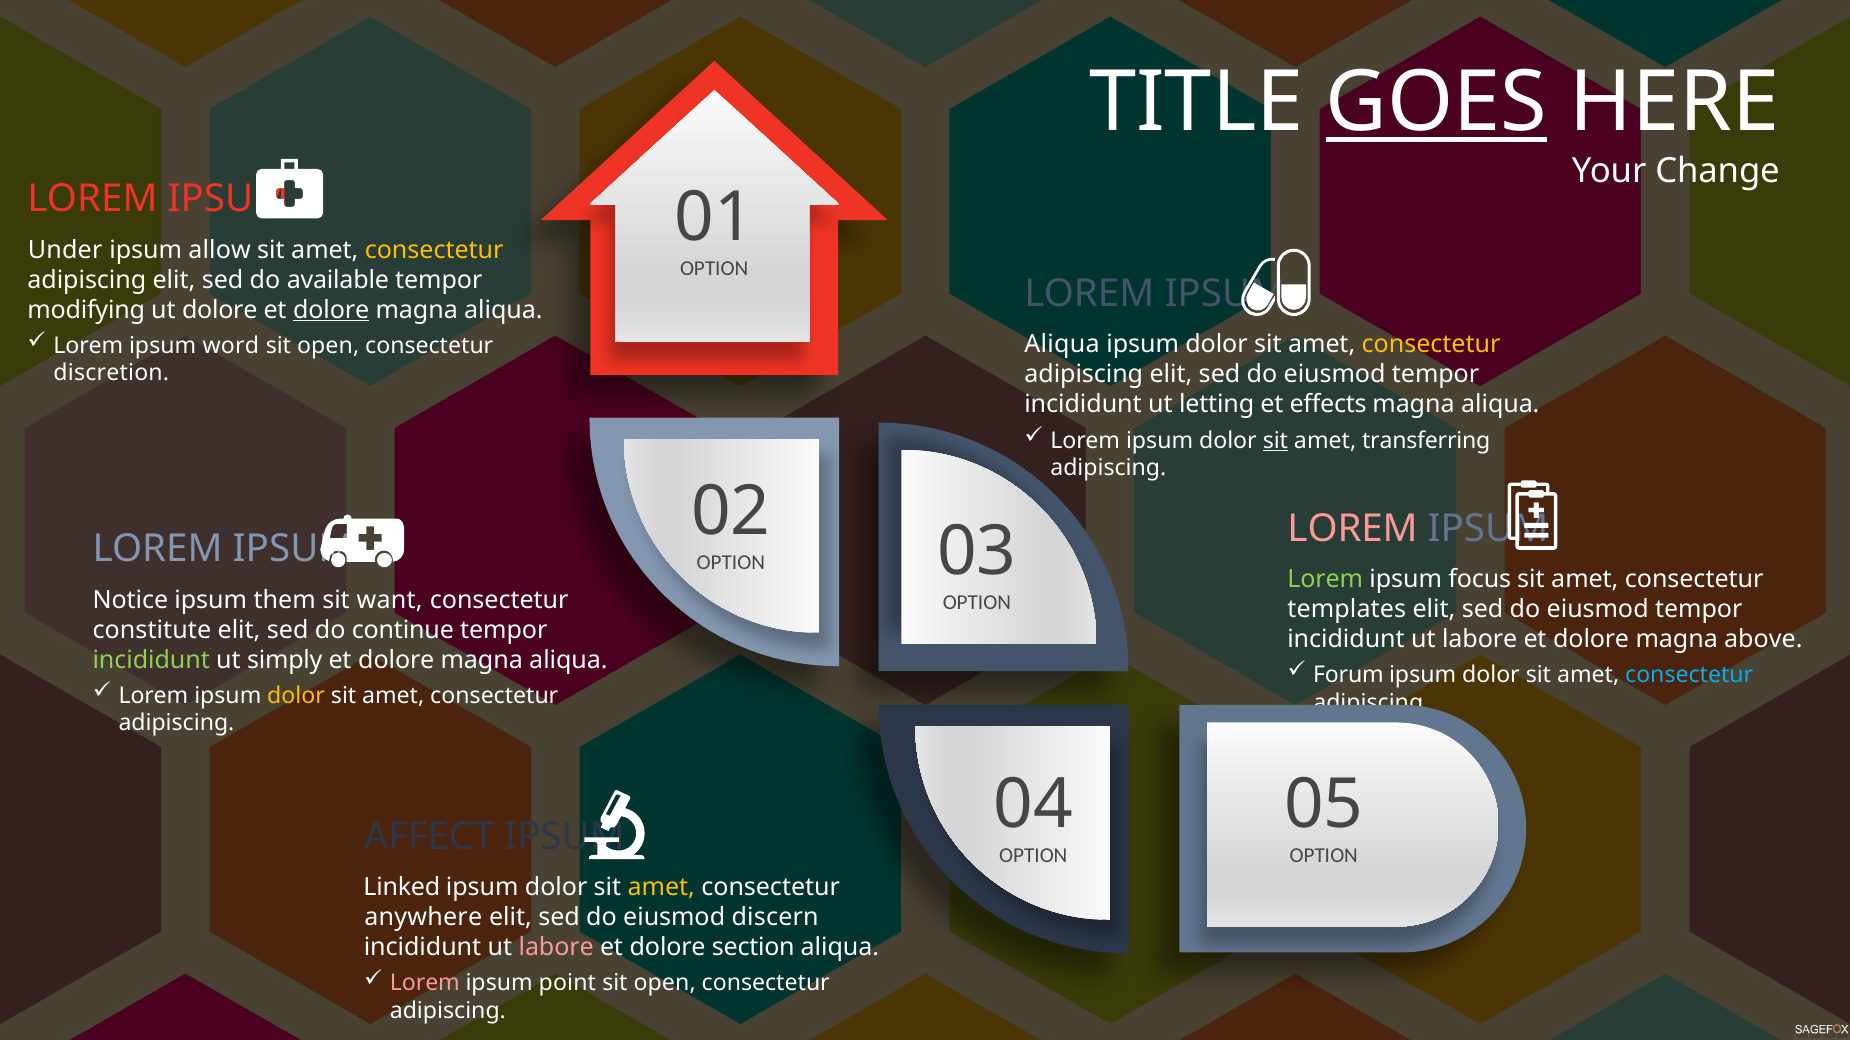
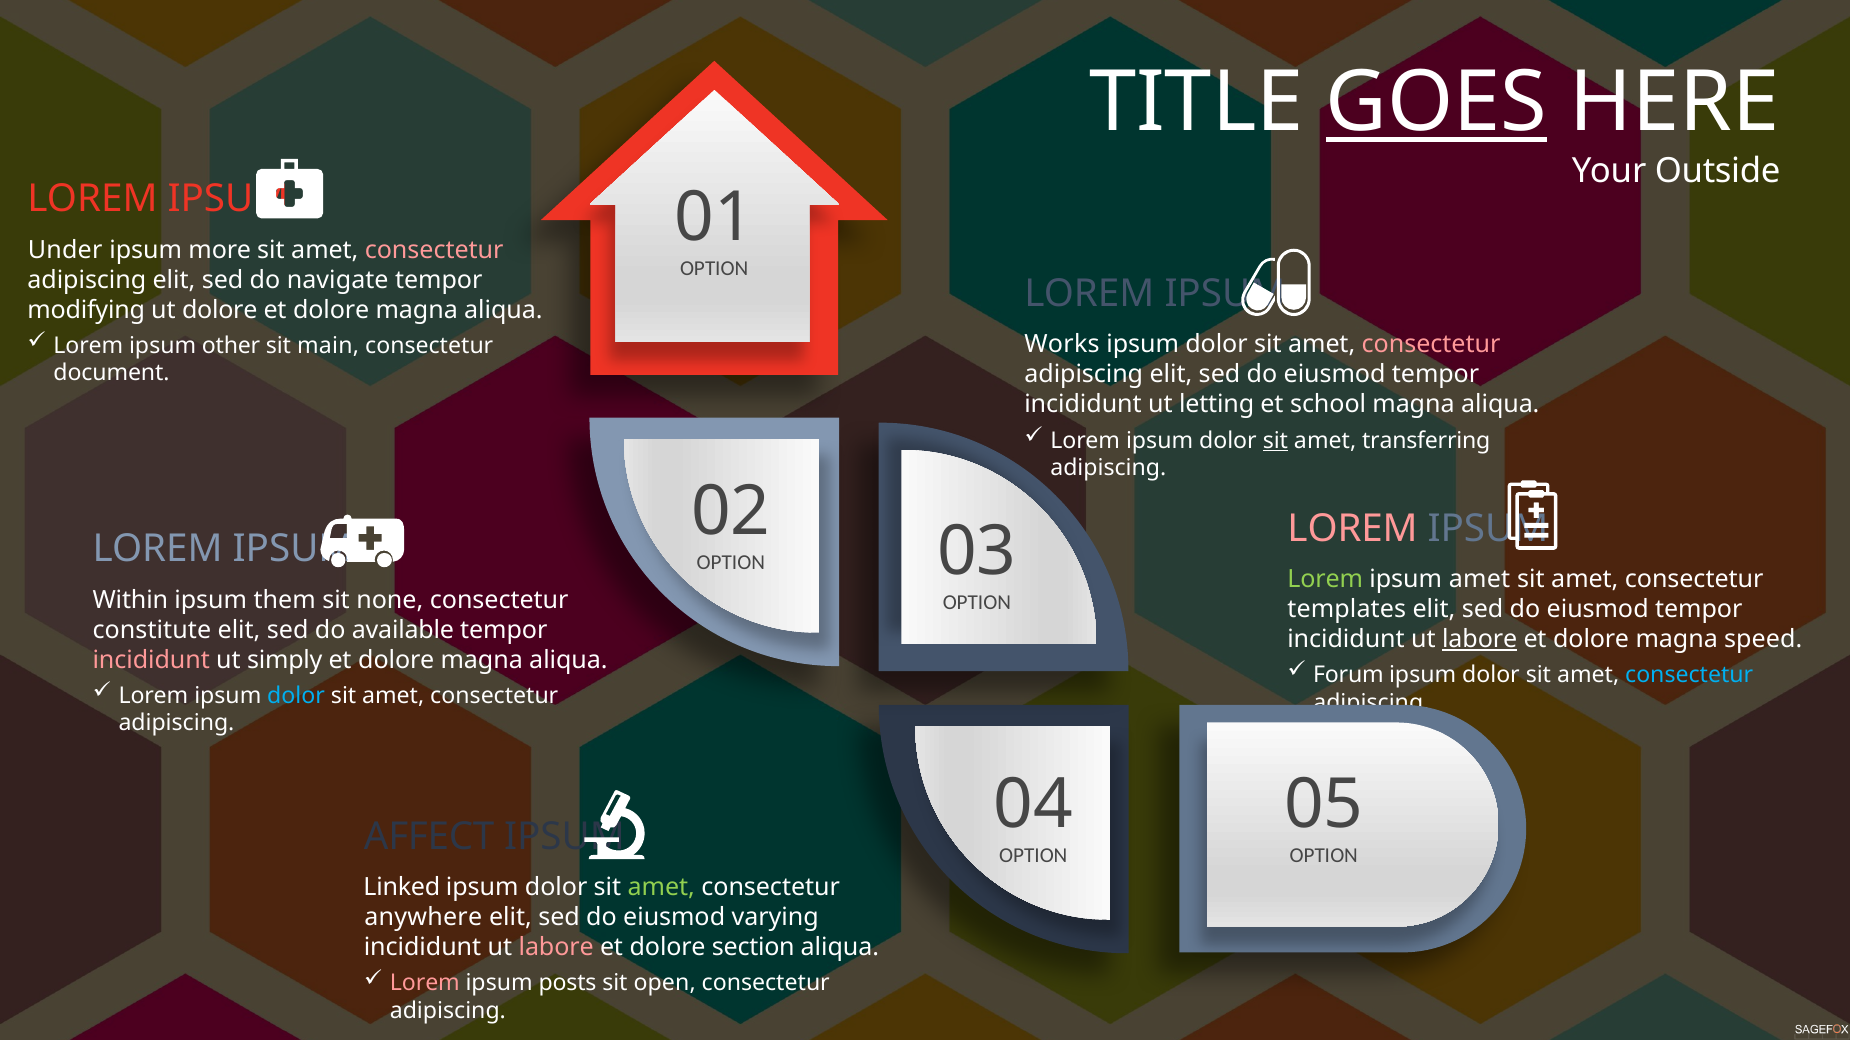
Change: Change -> Outside
allow: allow -> more
consectetur at (434, 250) colour: yellow -> pink
available: available -> navigate
dolore at (331, 310) underline: present -> none
word: word -> other
open at (328, 346): open -> main
Aliqua at (1062, 345): Aliqua -> Works
consectetur at (1431, 345) colour: yellow -> pink
discretion: discretion -> document
effects: effects -> school
ipsum focus: focus -> amet
Notice: Notice -> Within
want: want -> none
continue: continue -> available
labore at (1480, 640) underline: none -> present
above: above -> speed
incididunt at (151, 660) colour: light green -> pink
dolor at (296, 696) colour: yellow -> light blue
amet at (661, 888) colour: yellow -> light green
discern: discern -> varying
point: point -> posts
